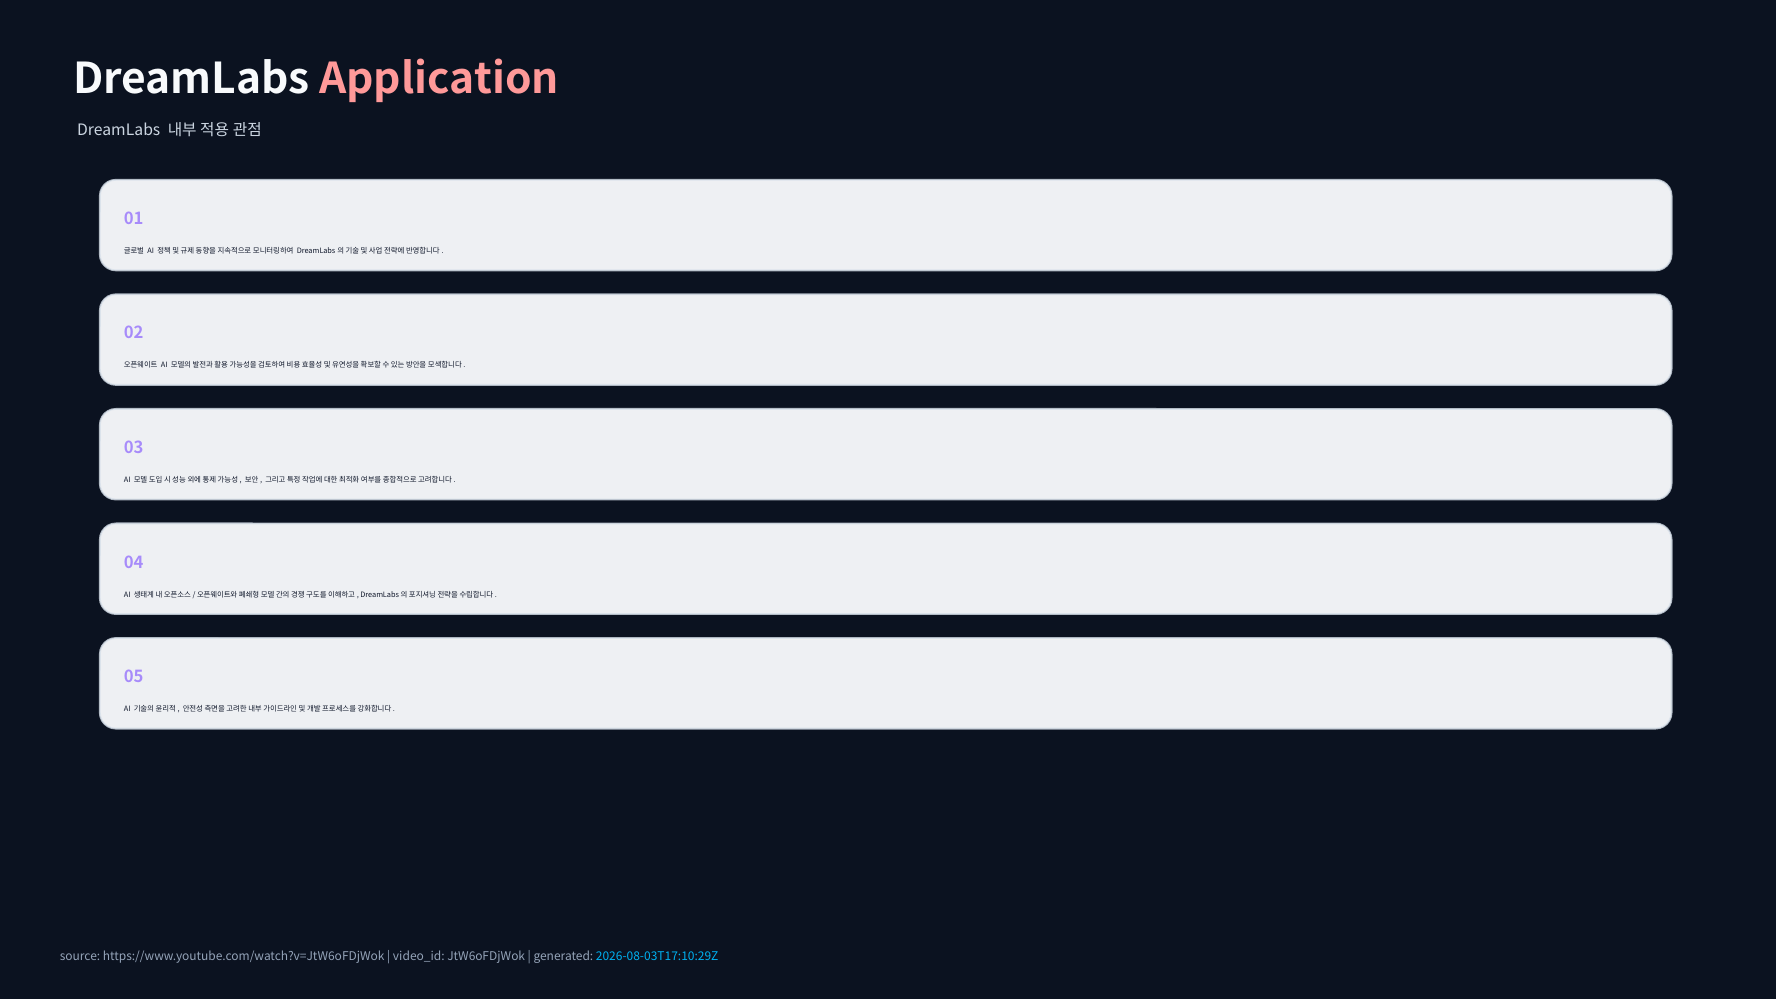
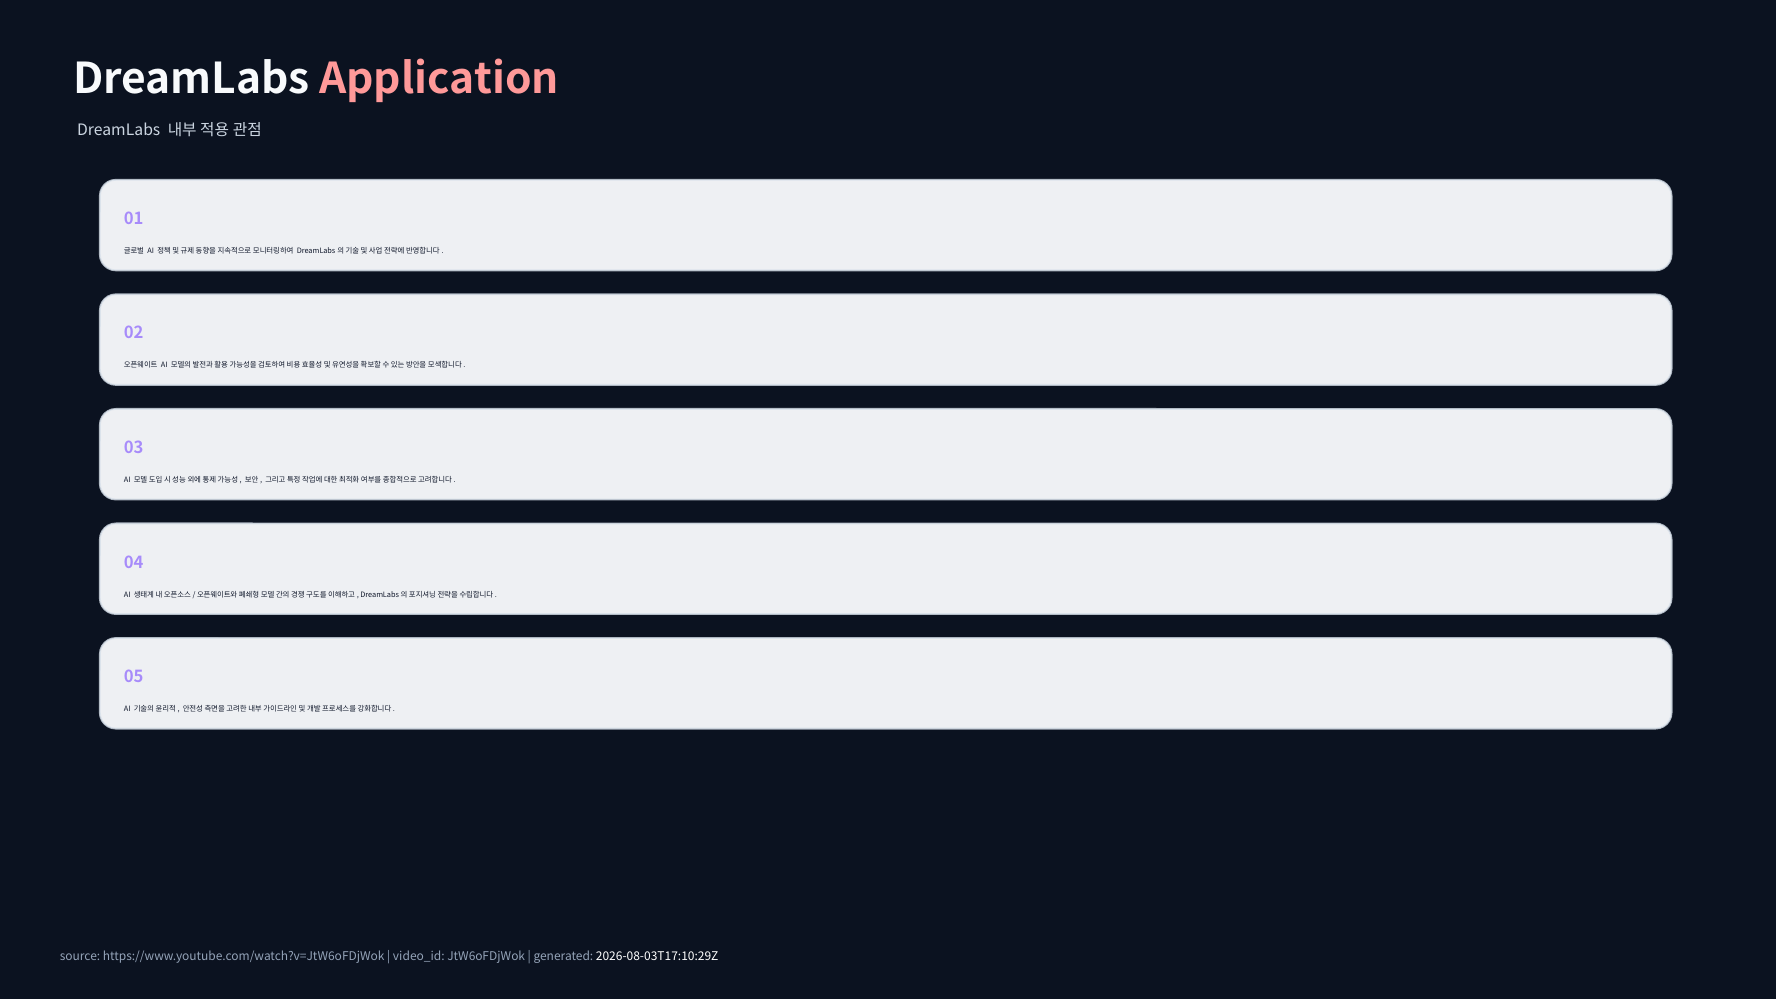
2026-08-03T17:10:29Z colour: light blue -> white
